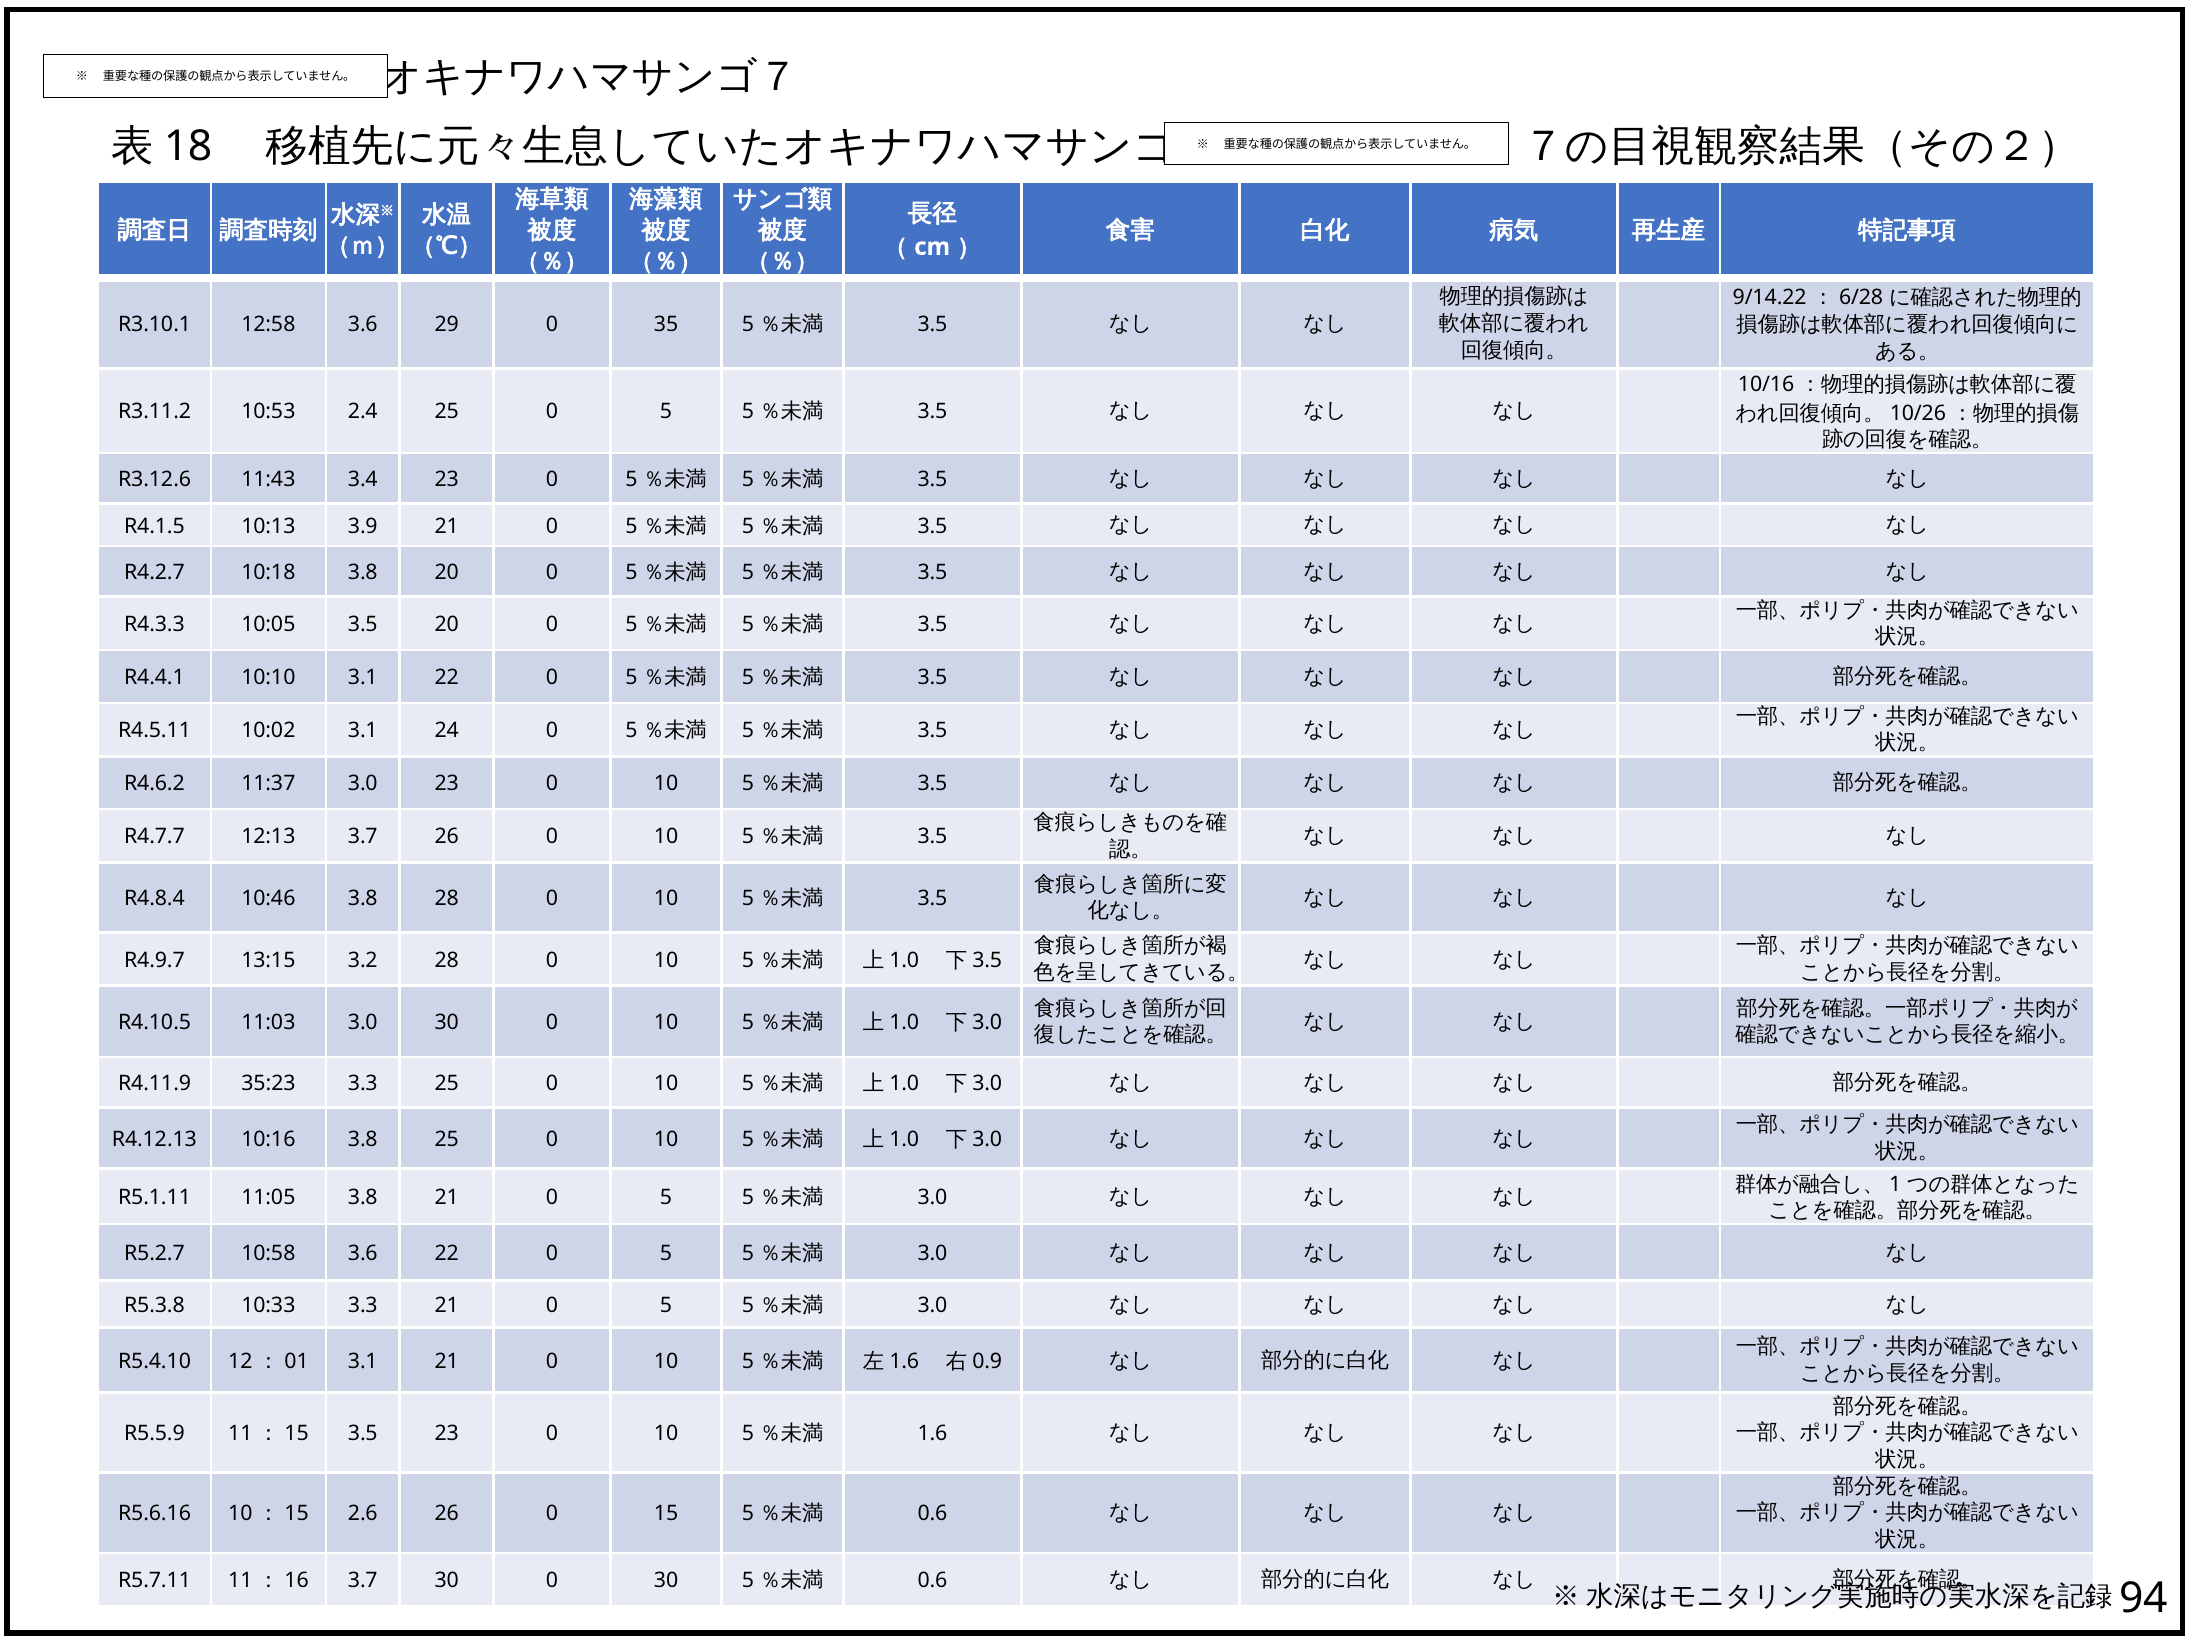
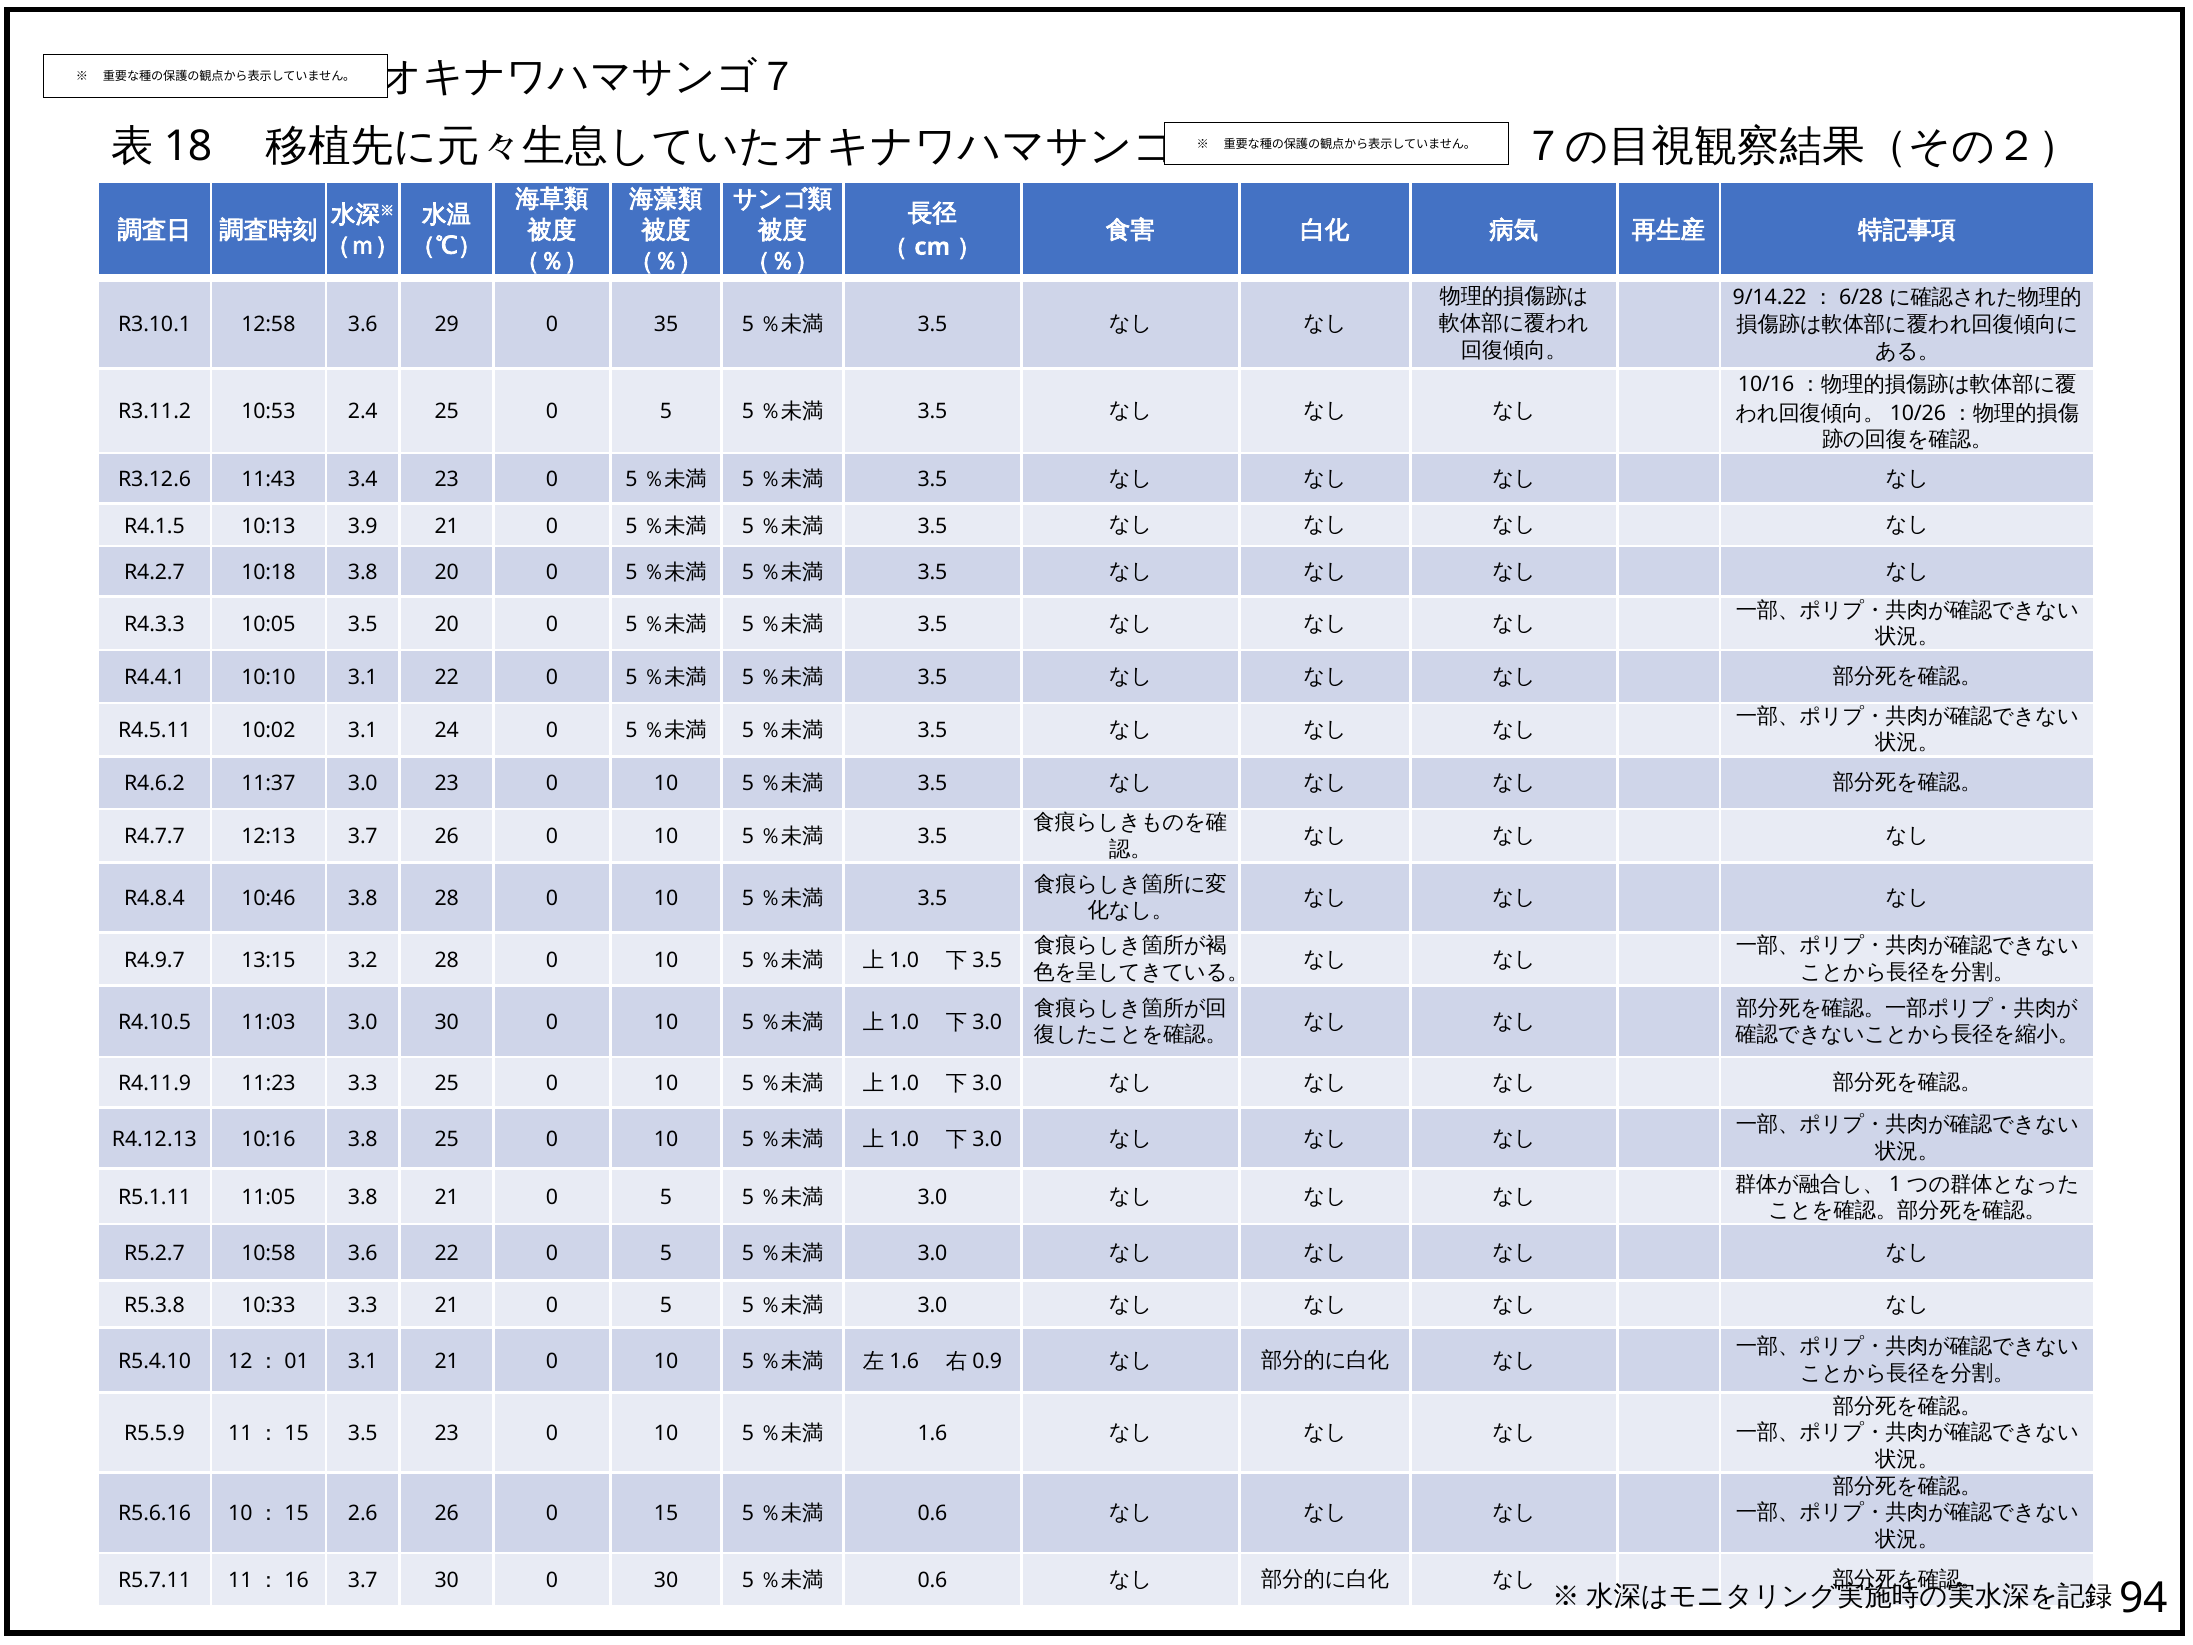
35:23: 35:23 -> 11:23
